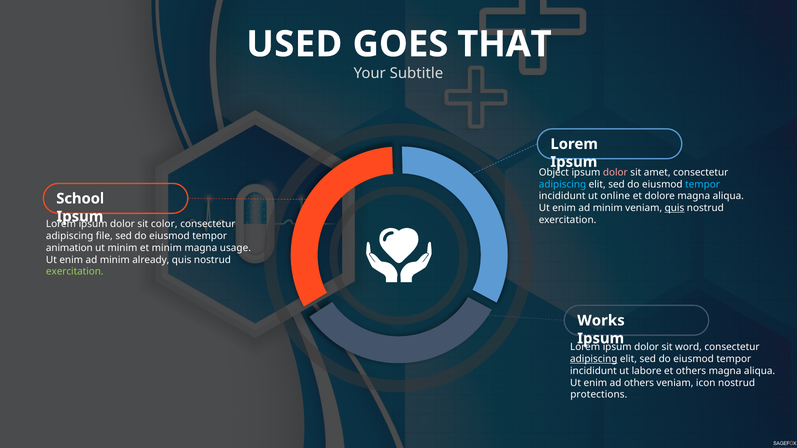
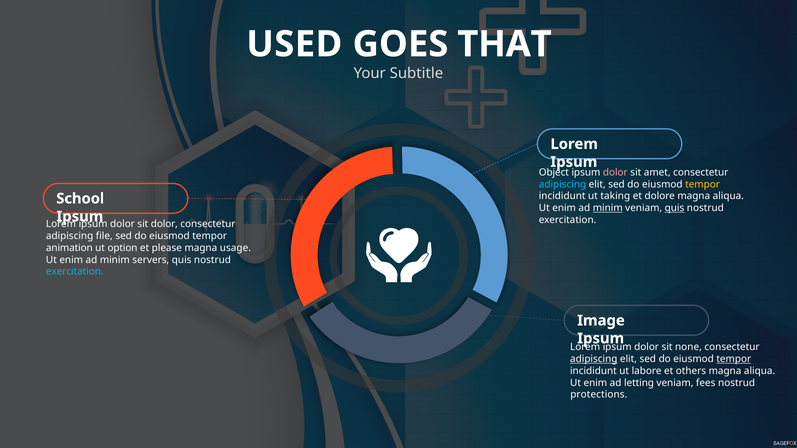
tempor at (703, 184) colour: light blue -> yellow
online: online -> taking
minim at (608, 208) underline: none -> present
sit color: color -> dolor
ut minim: minim -> option
et minim: minim -> please
already: already -> servers
exercitation at (75, 272) colour: light green -> light blue
Works: Works -> Image
word: word -> none
tempor at (734, 359) underline: none -> present
ad others: others -> letting
icon: icon -> fees
